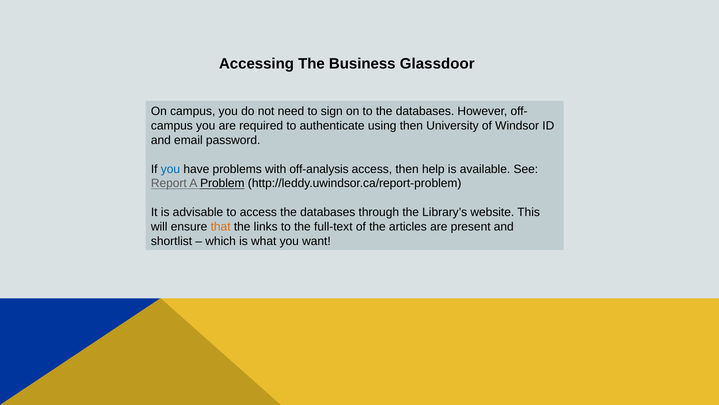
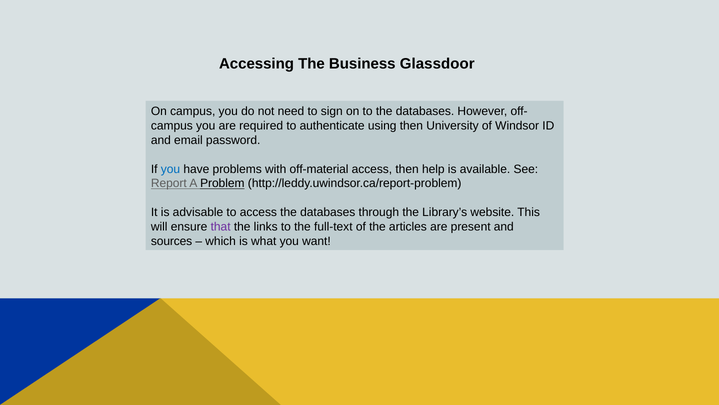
off-analysis: off-analysis -> off-material
that colour: orange -> purple
shortlist: shortlist -> sources
